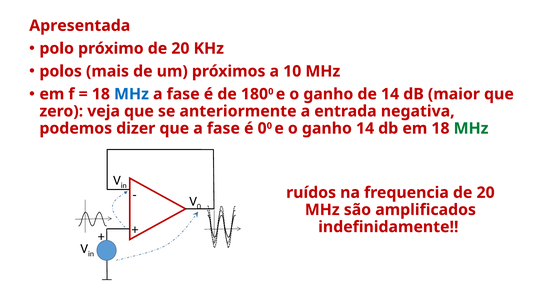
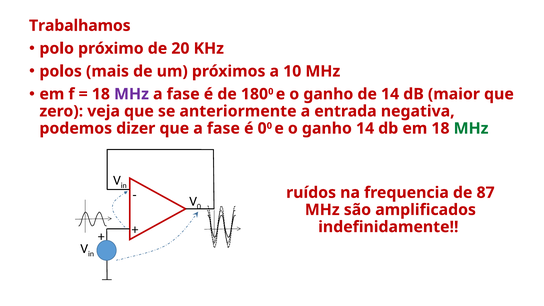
Apresentada: Apresentada -> Trabalhamos
MHz at (131, 94) colour: blue -> purple
frequencia de 20: 20 -> 87
